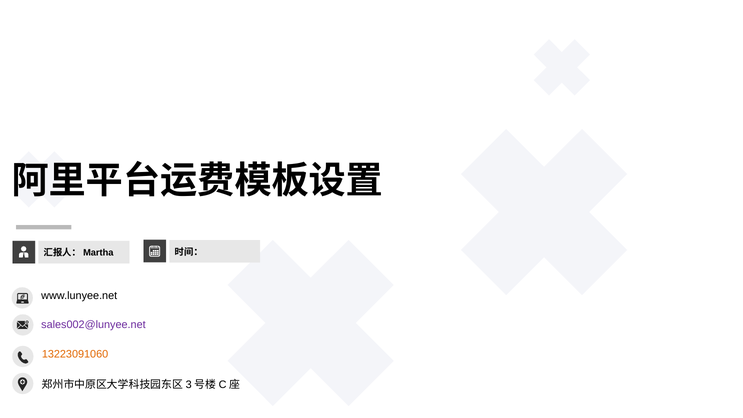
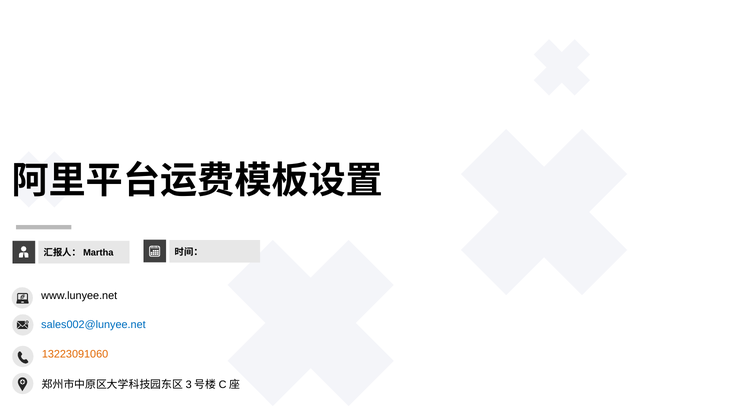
sales002@lunyee.net colour: purple -> blue
